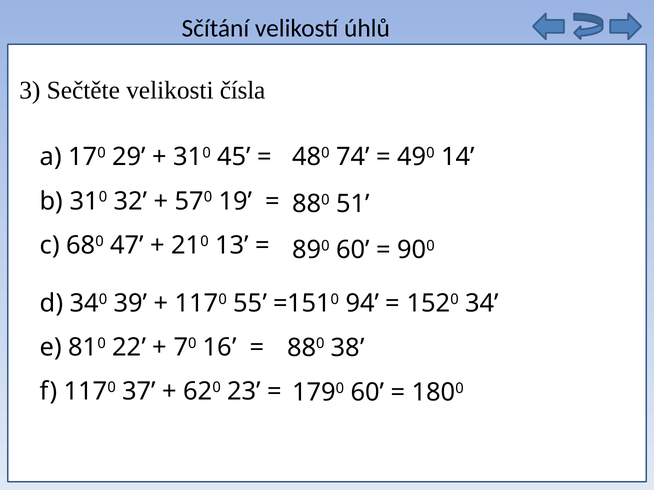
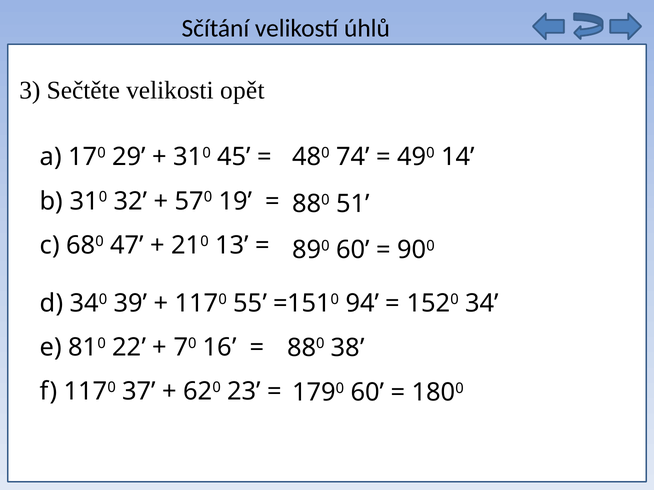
čísla: čísla -> opět
